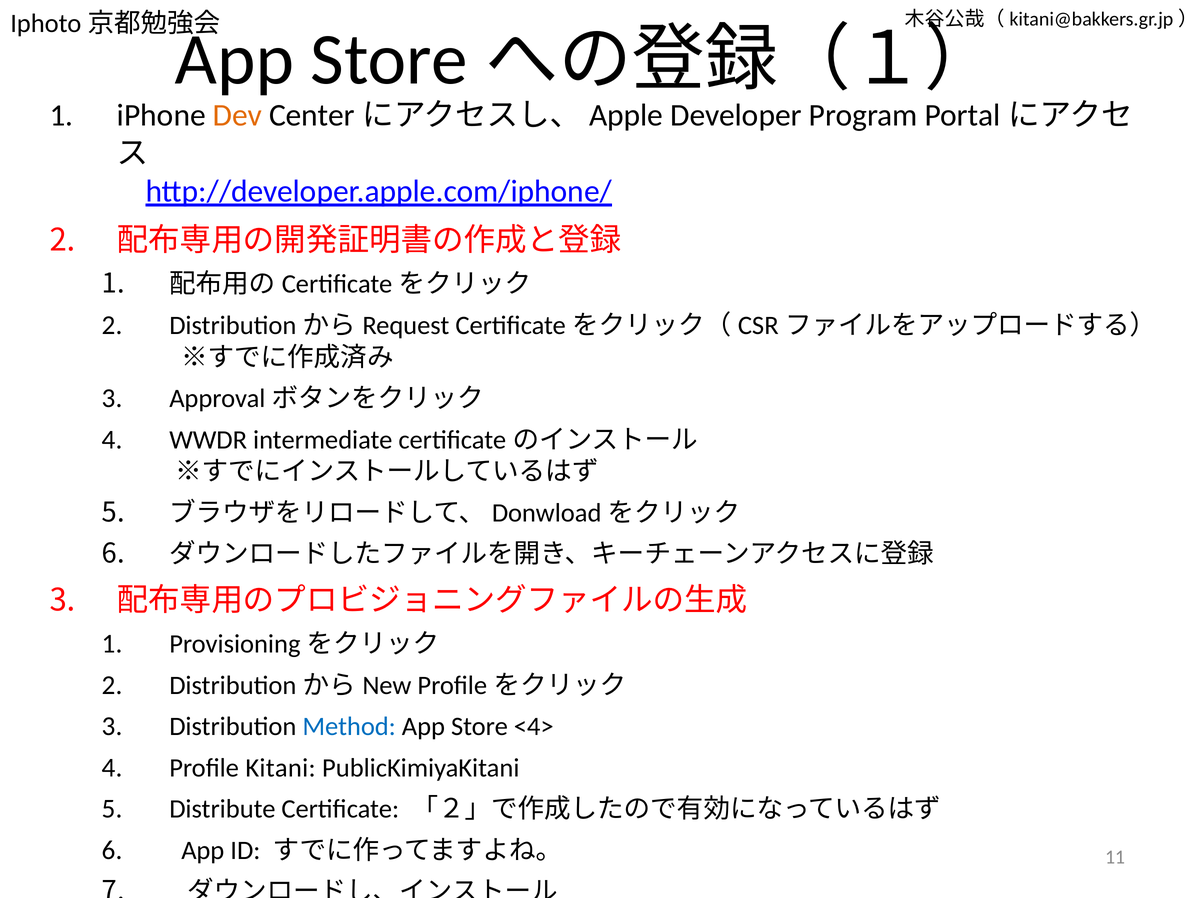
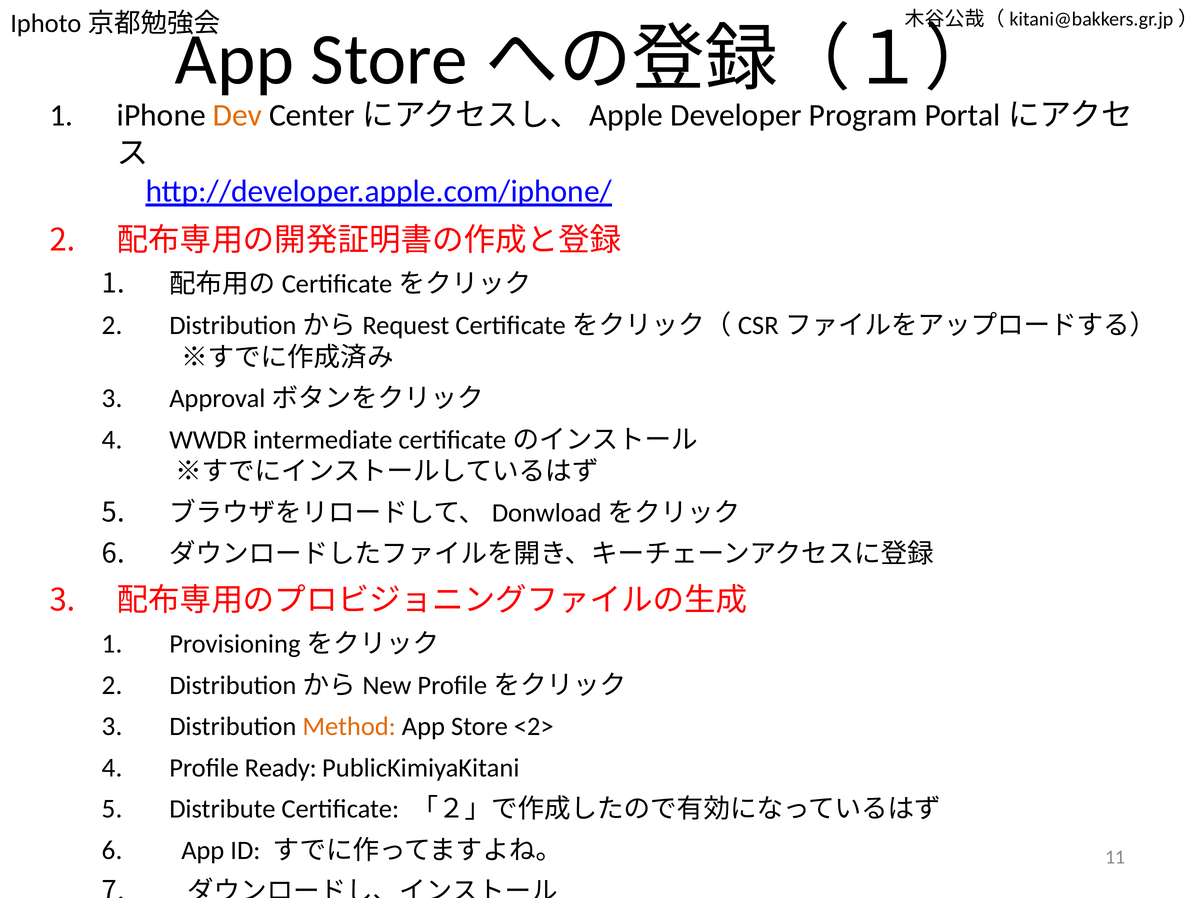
Method colour: blue -> orange
<4>: <4> -> <2>
Kitani: Kitani -> Ready
